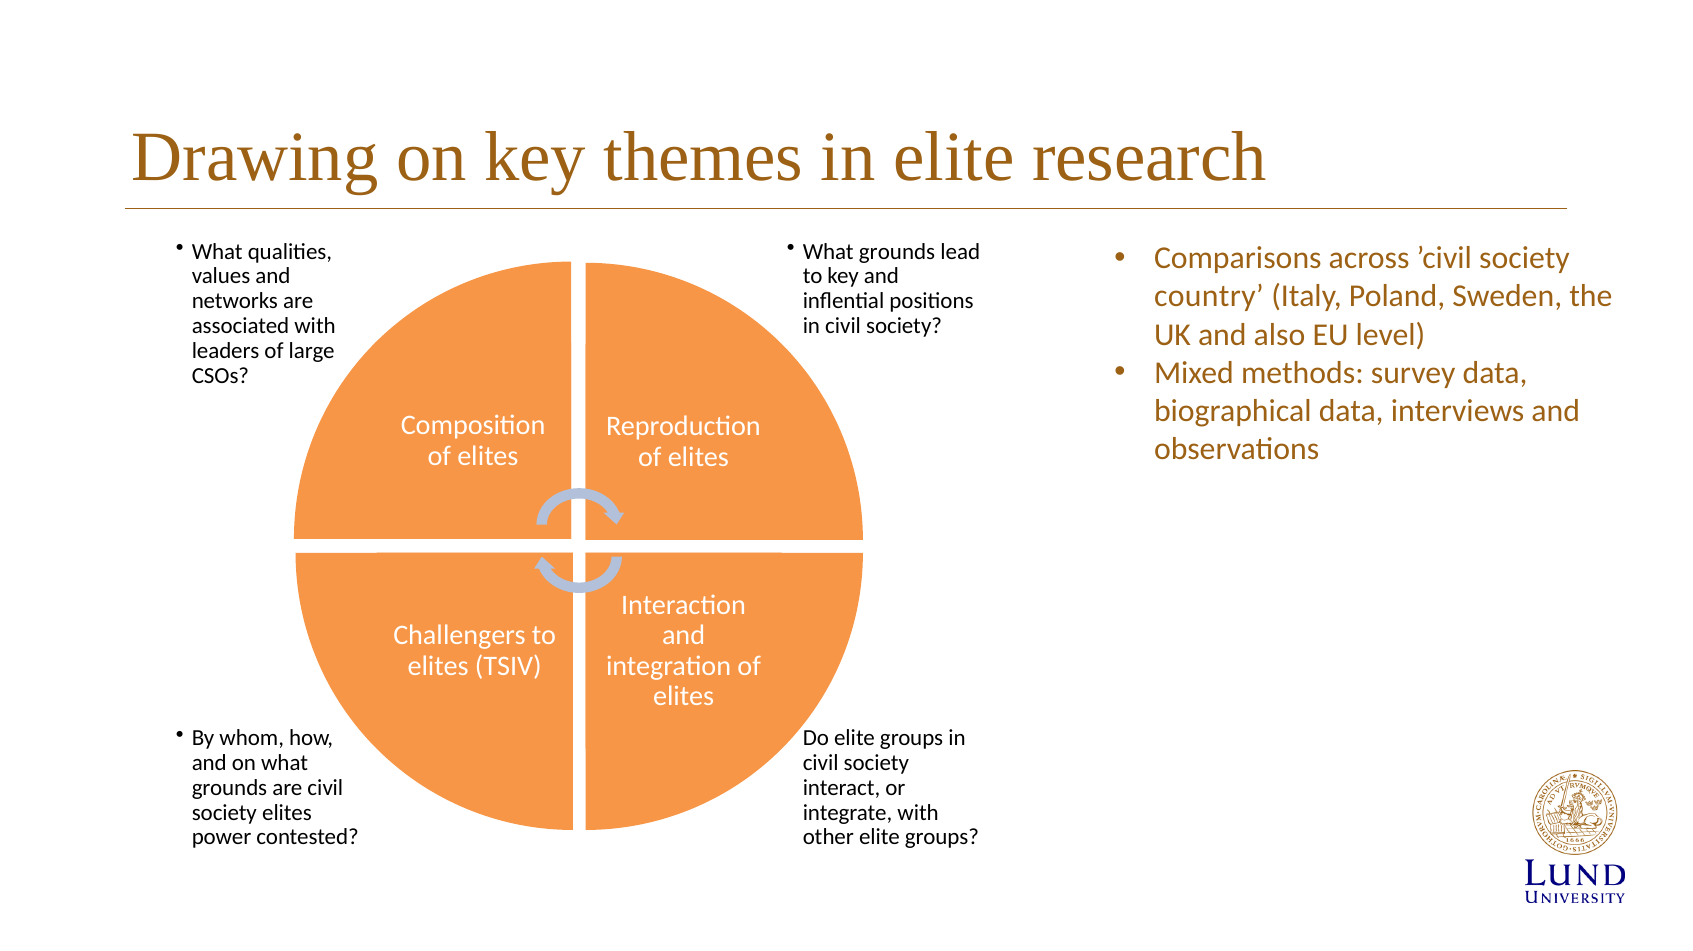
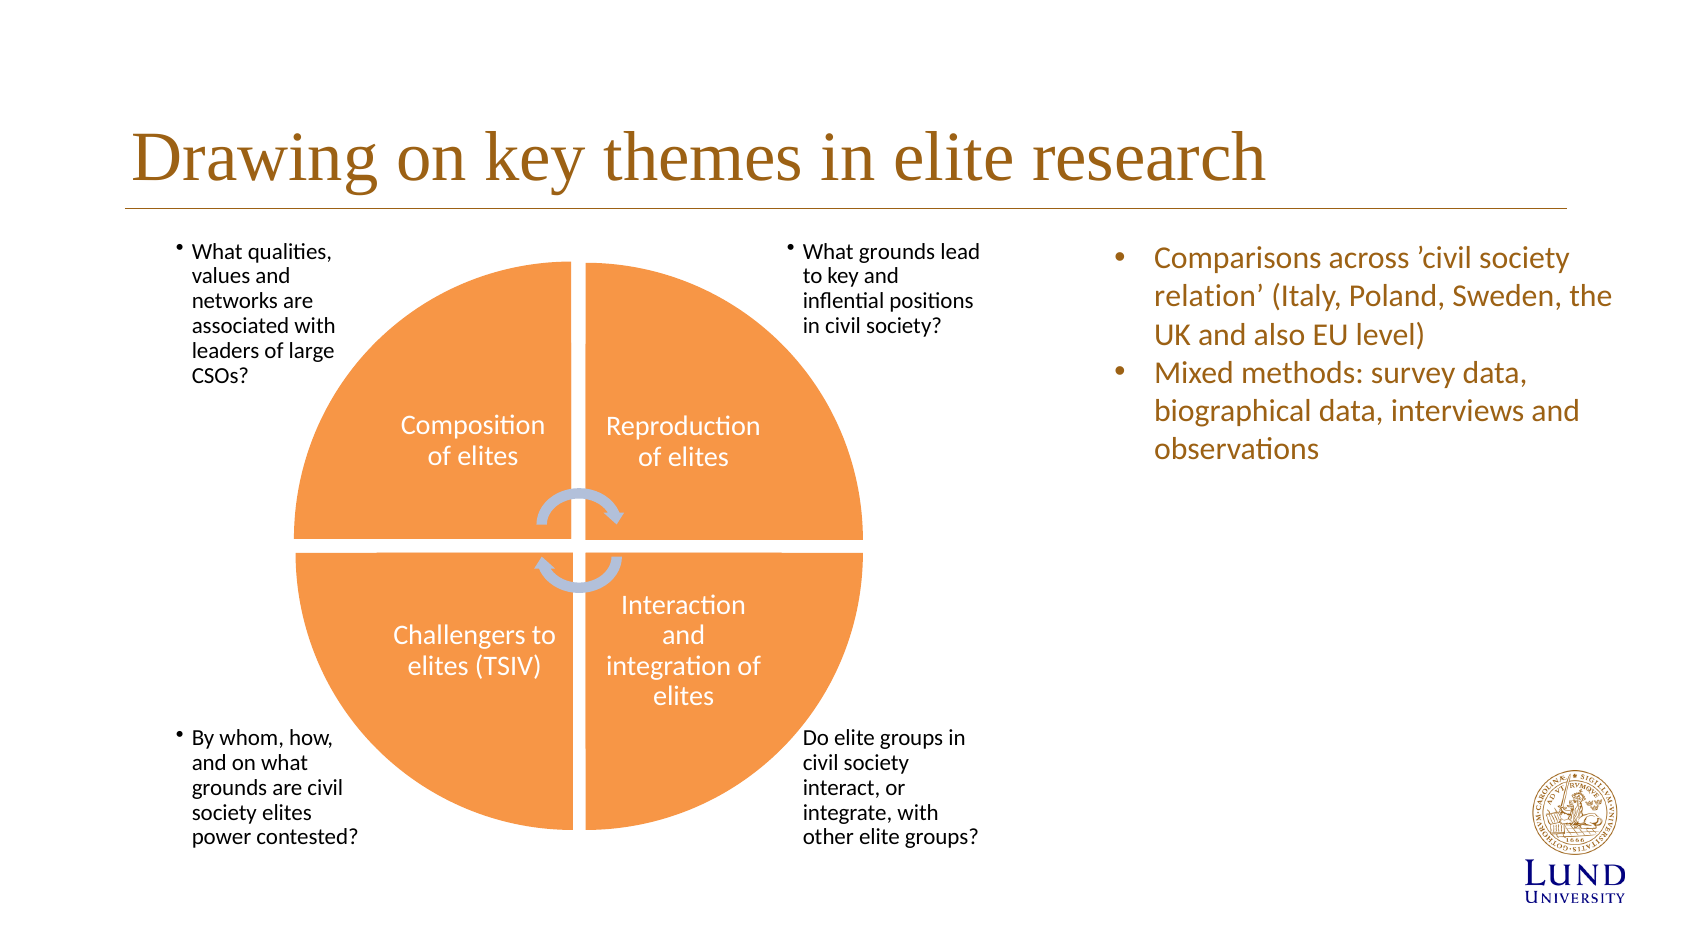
country: country -> relation
